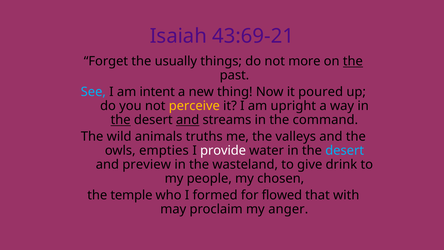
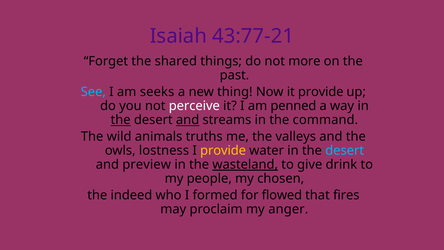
43:69-21: 43:69-21 -> 43:77-21
usually: usually -> shared
the at (353, 61) underline: present -> none
intent: intent -> seeks
it poured: poured -> provide
perceive colour: yellow -> white
upright: upright -> penned
empties: empties -> lostness
provide at (223, 150) colour: white -> yellow
wasteland underline: none -> present
temple: temple -> indeed
with: with -> fires
